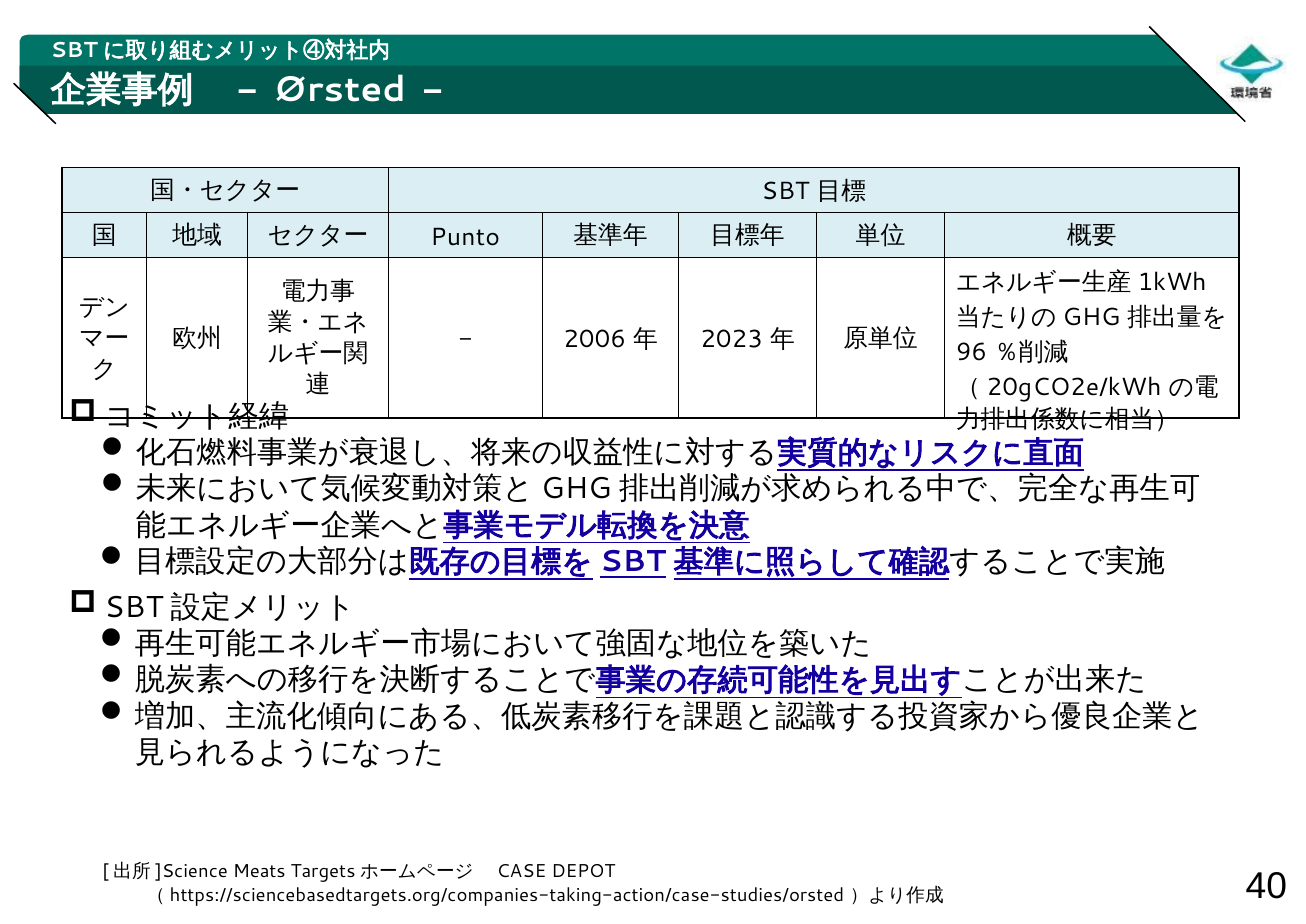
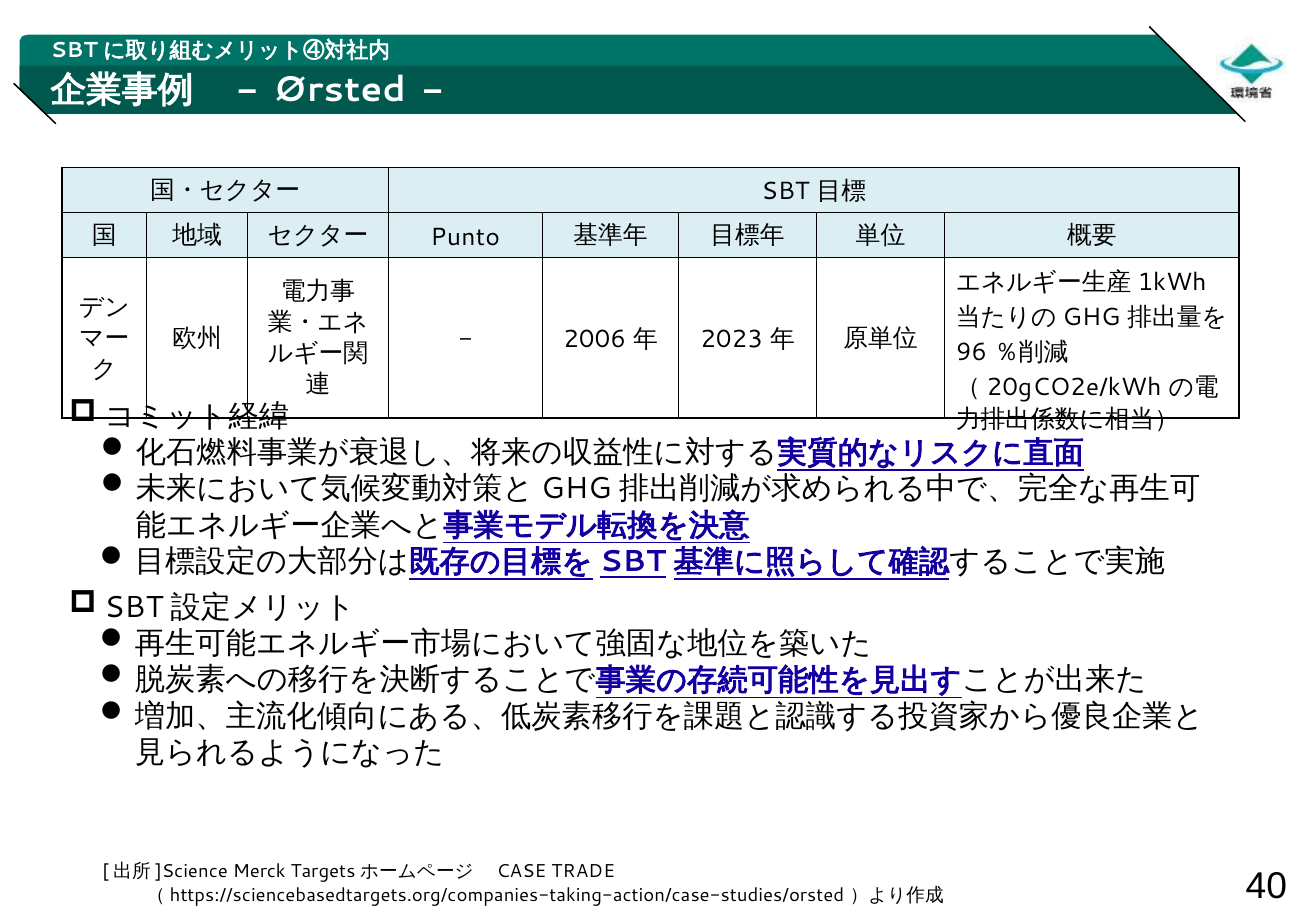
Meats: Meats -> Merck
DEPOT: DEPOT -> TRADE
